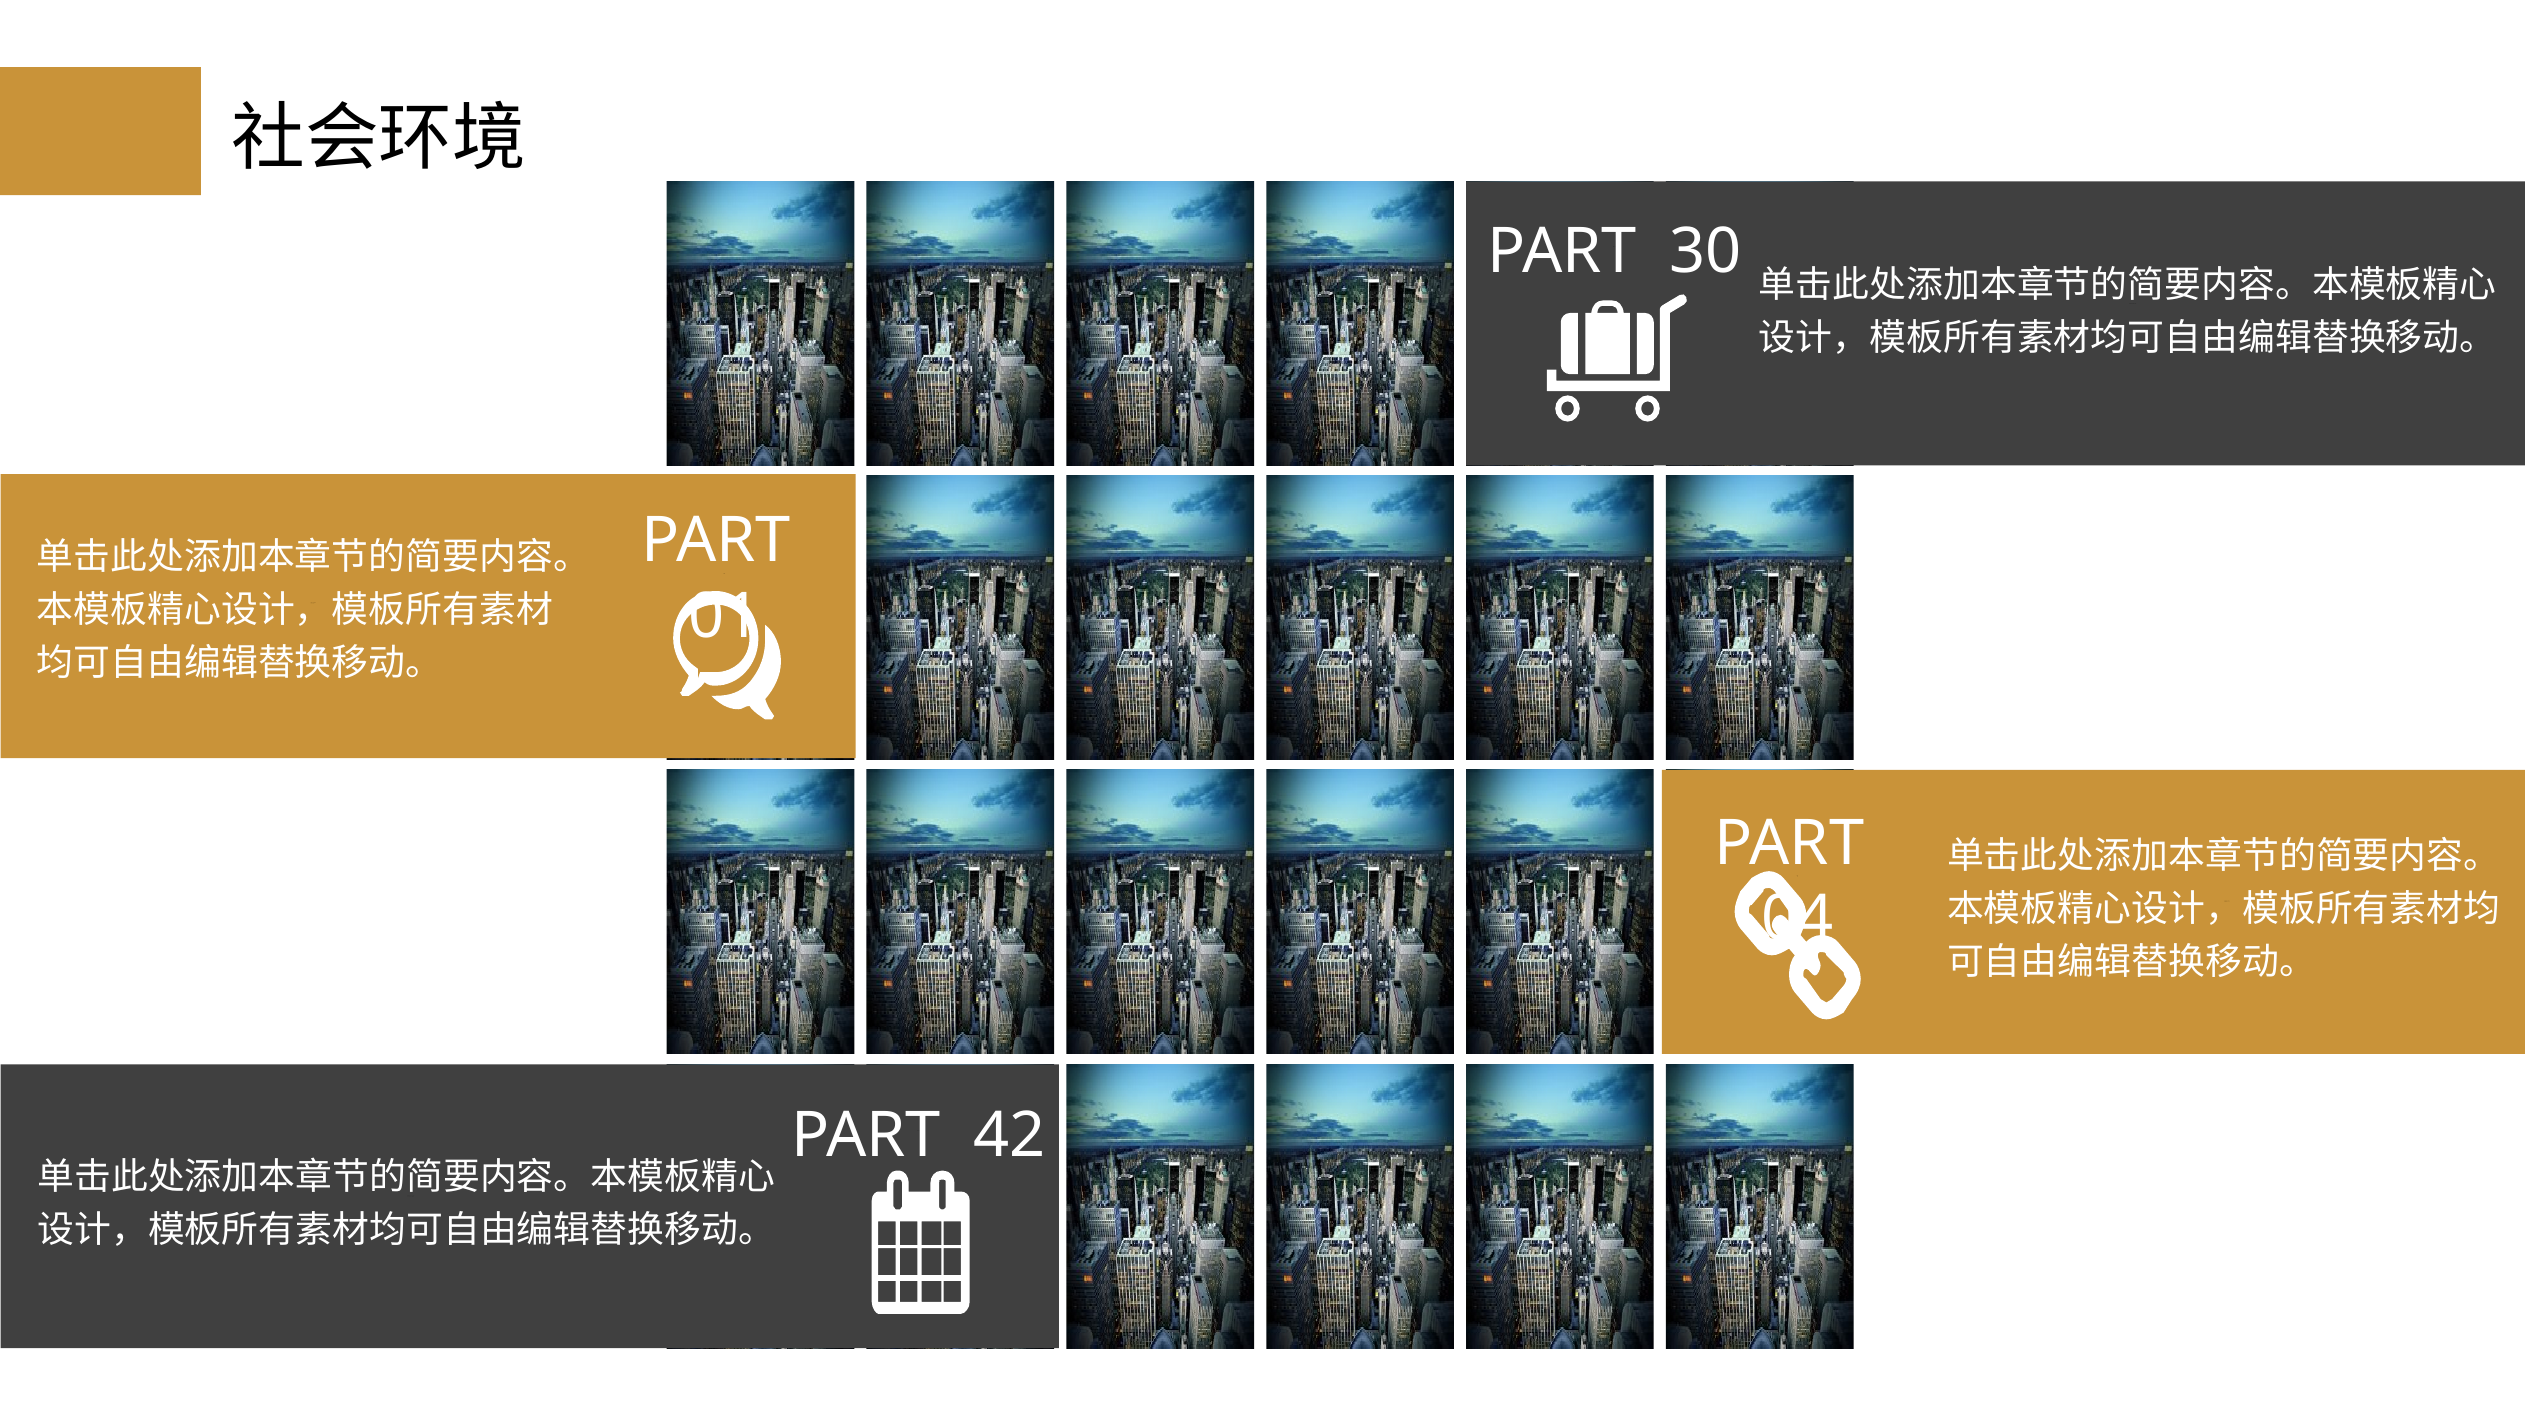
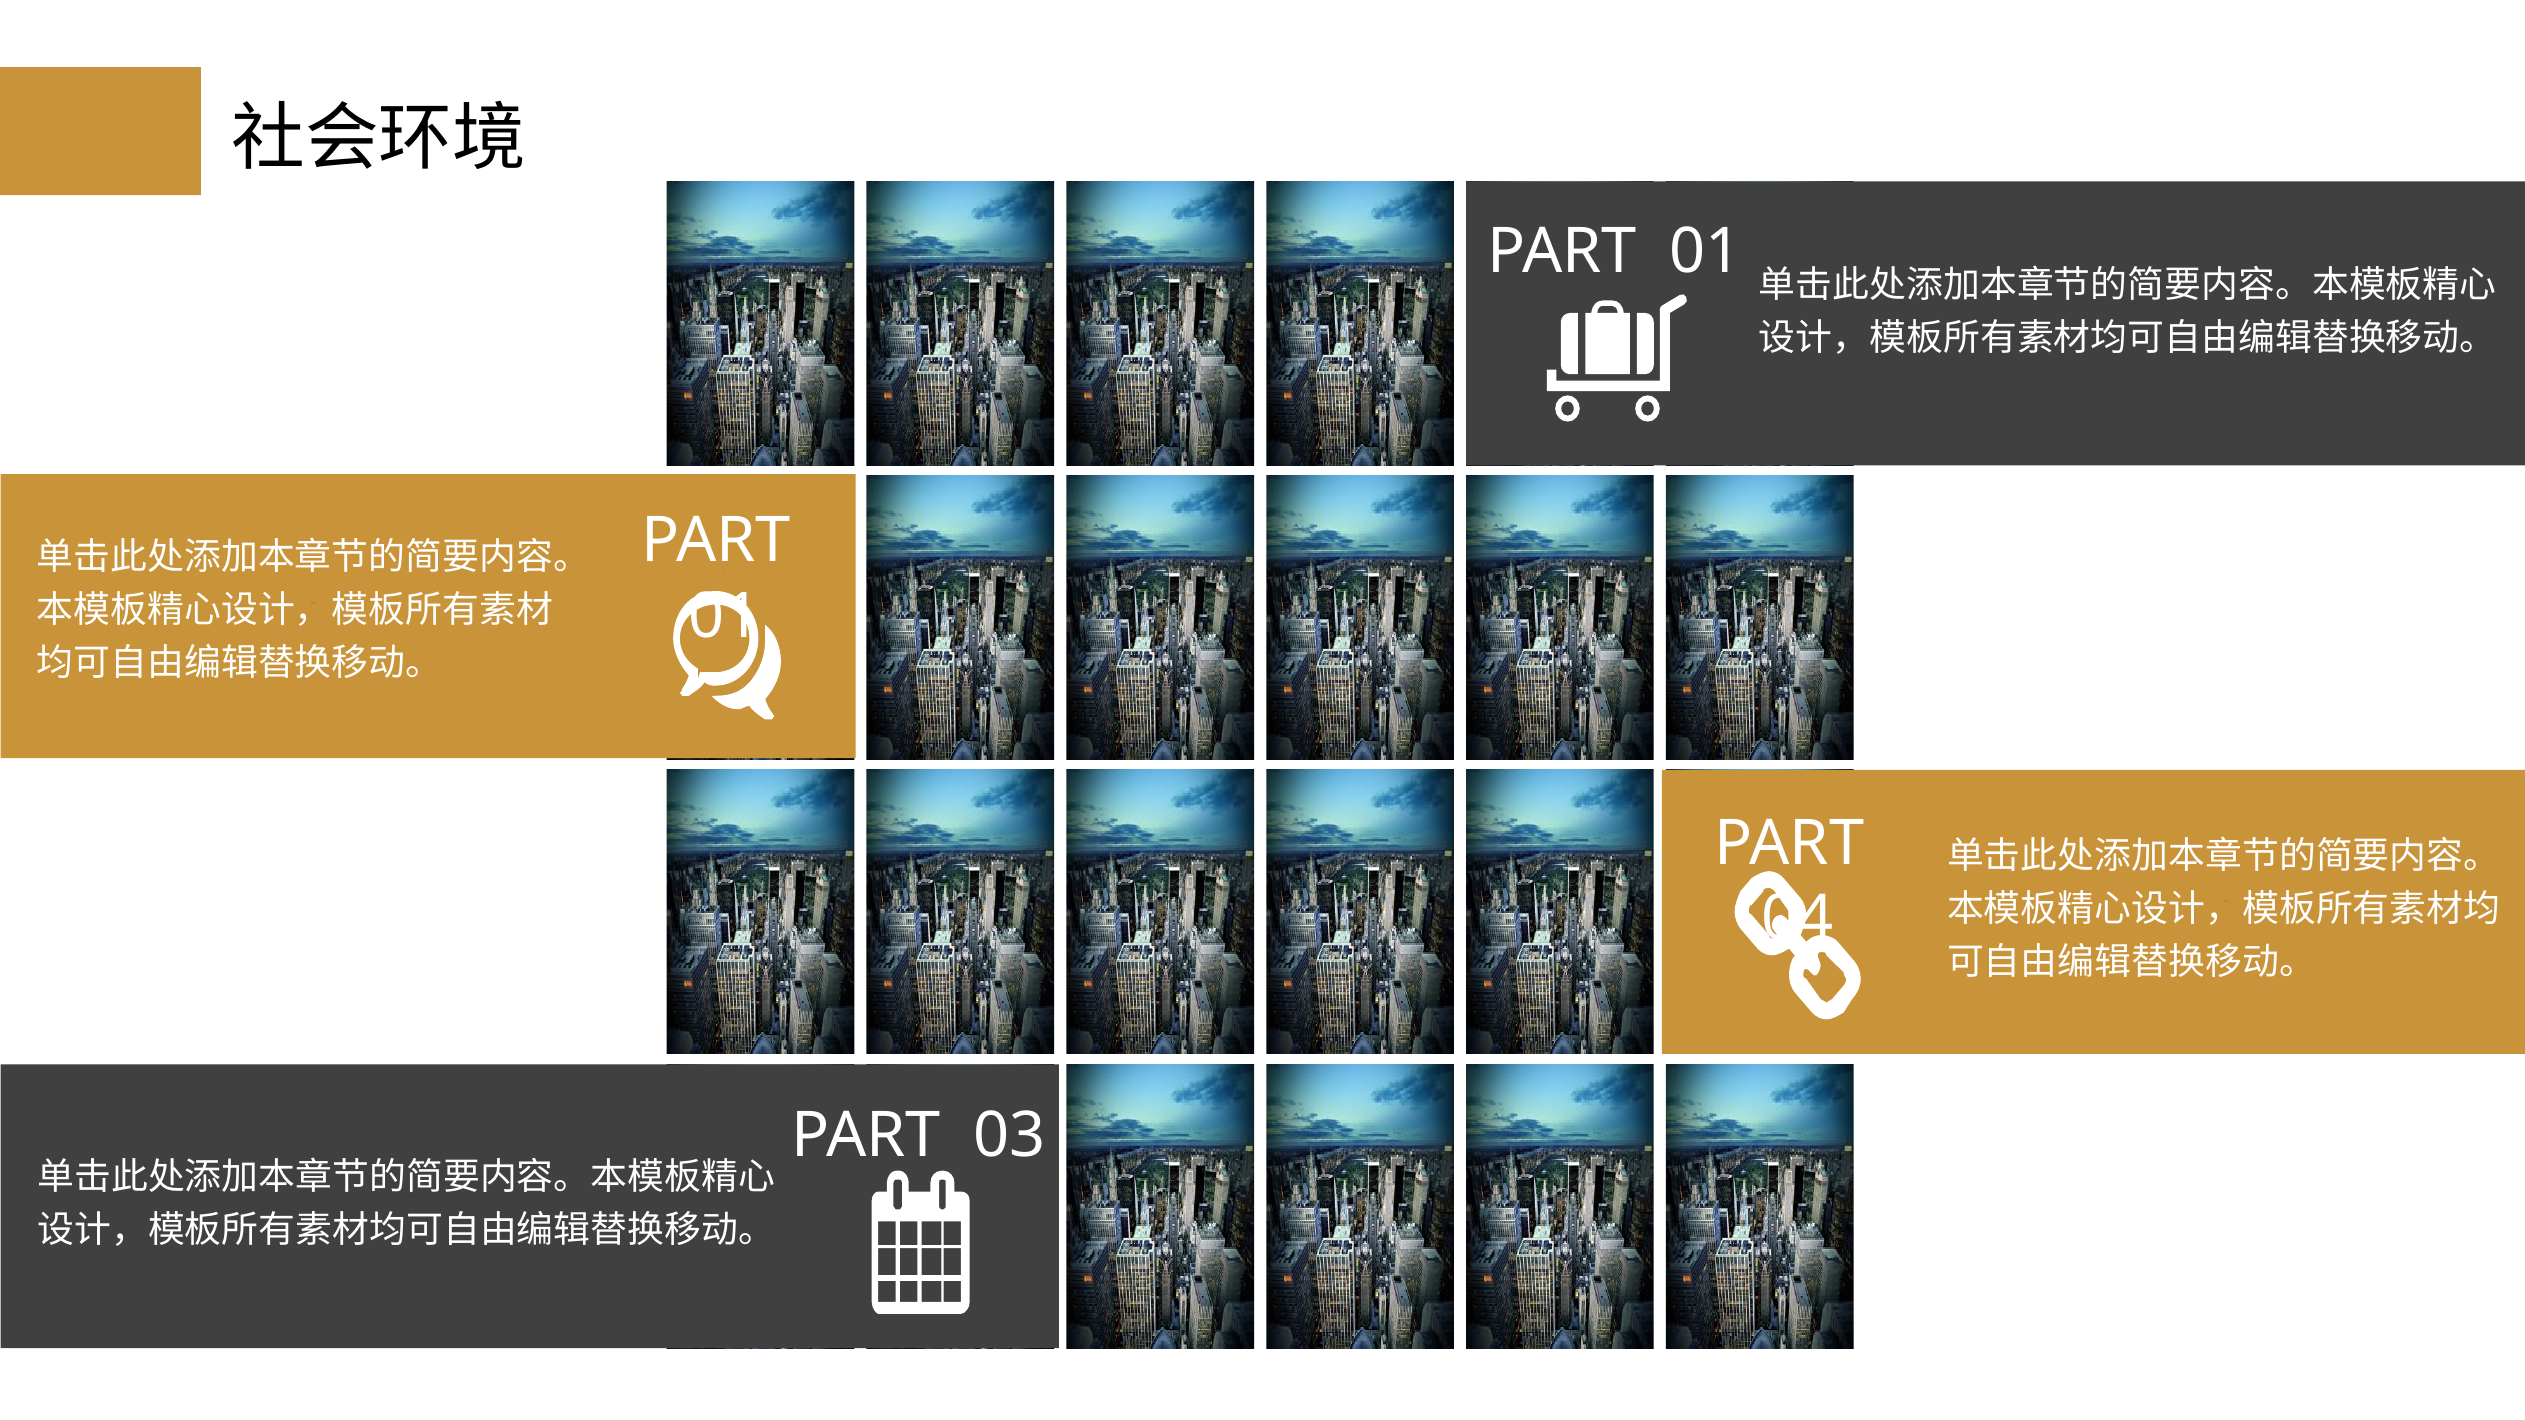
30 at (1706, 251): 30 -> 01
42 at (1010, 1136): 42 -> 03
